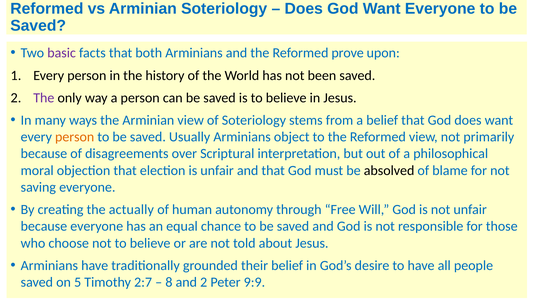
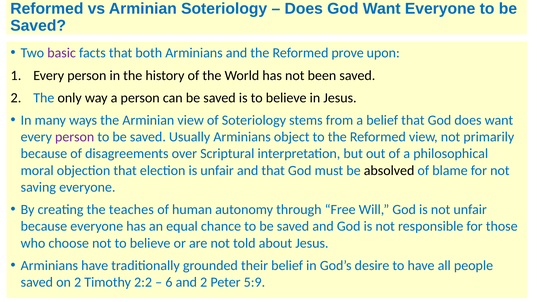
The at (44, 98) colour: purple -> blue
person at (75, 137) colour: orange -> purple
actually: actually -> teaches
on 5: 5 -> 2
2:7: 2:7 -> 2:2
8: 8 -> 6
9:9: 9:9 -> 5:9
